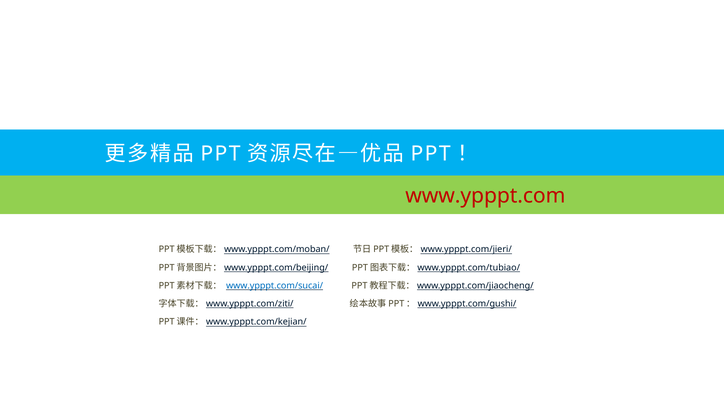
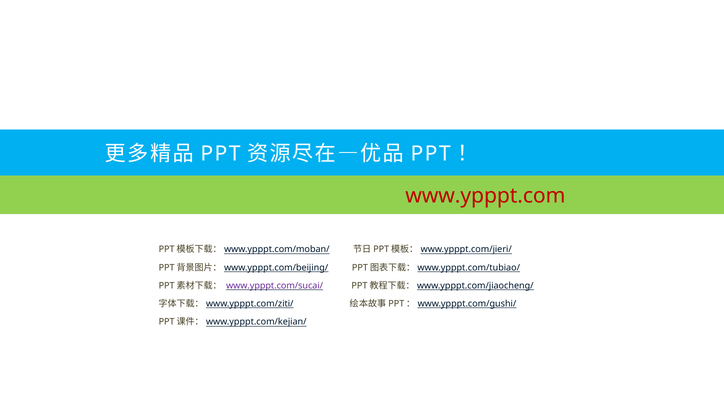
www.ypppt.com/sucai/ colour: blue -> purple
